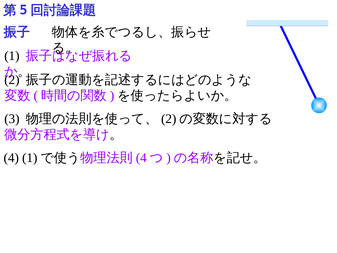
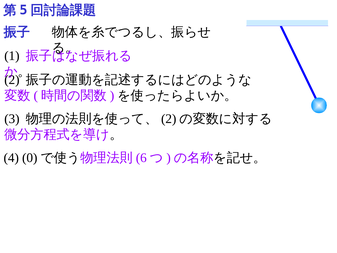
4 1: 1 -> 0
4 at (141, 158): 4 -> 6
